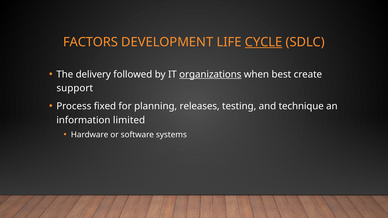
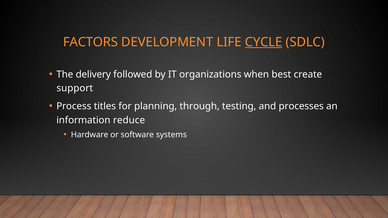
organizations underline: present -> none
fixed: fixed -> titles
releases: releases -> through
technique: technique -> processes
limited: limited -> reduce
